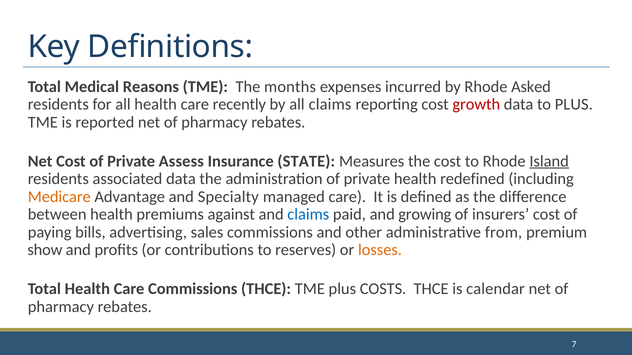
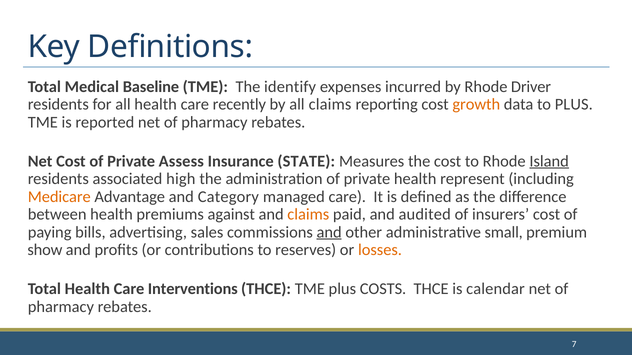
Reasons: Reasons -> Baseline
months: months -> identify
Asked: Asked -> Driver
growth colour: red -> orange
associated data: data -> high
redefined: redefined -> represent
Specialty: Specialty -> Category
claims at (308, 215) colour: blue -> orange
growing: growing -> audited
and at (329, 232) underline: none -> present
from: from -> small
Care Commissions: Commissions -> Interventions
